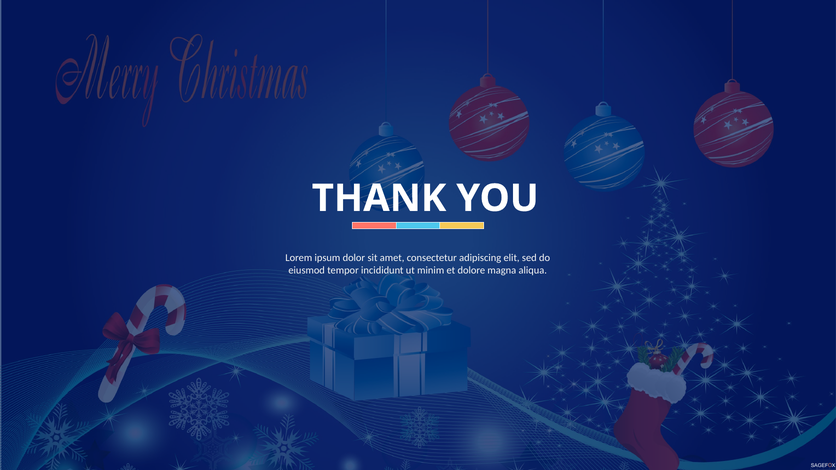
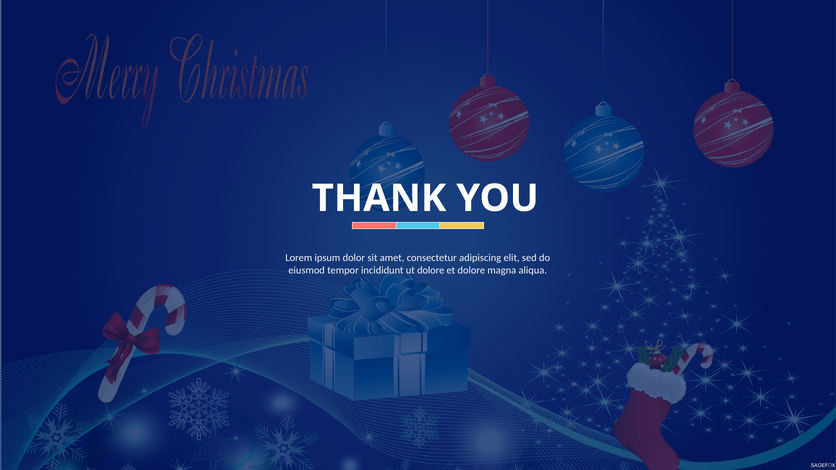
ut minim: minim -> dolore
